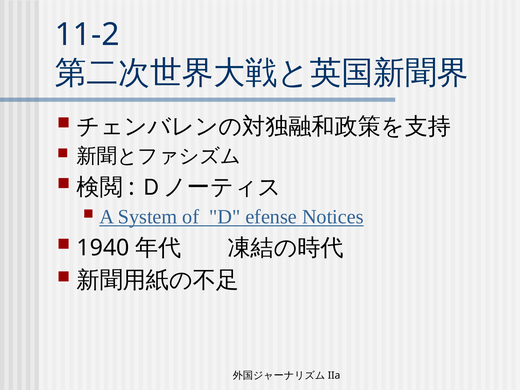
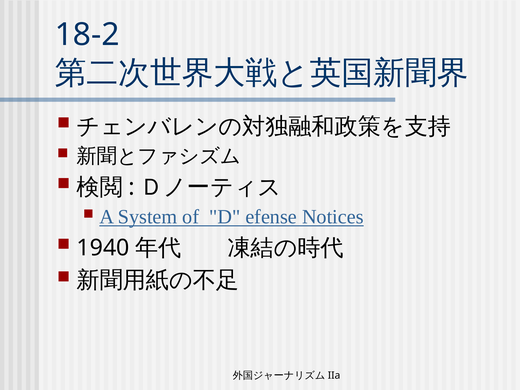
11-2: 11-2 -> 18-2
